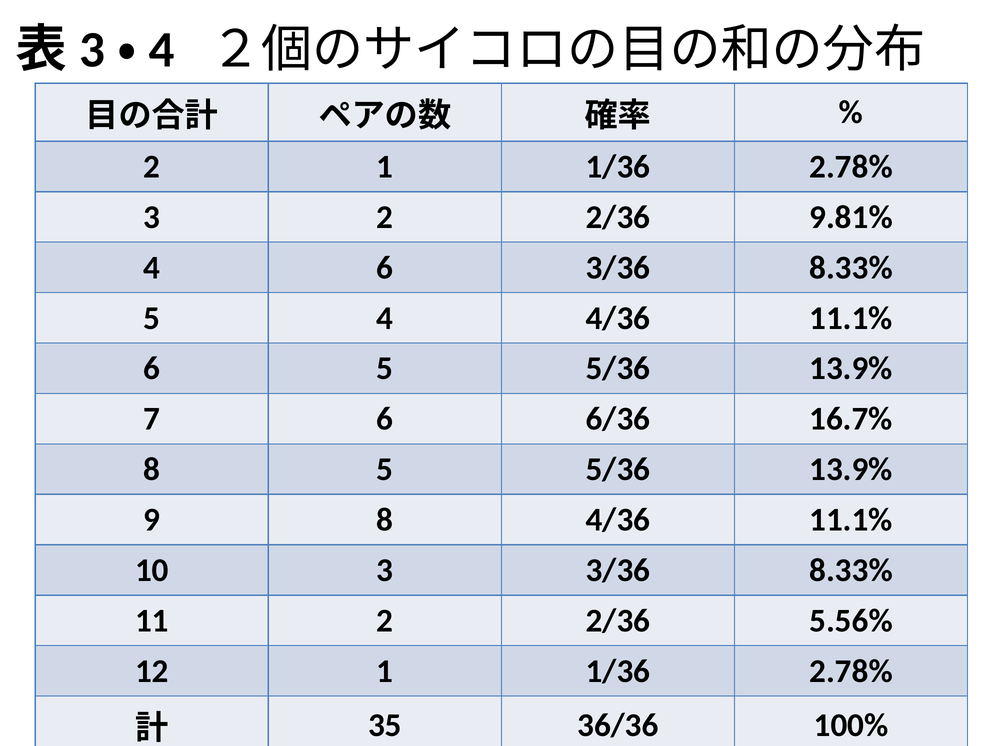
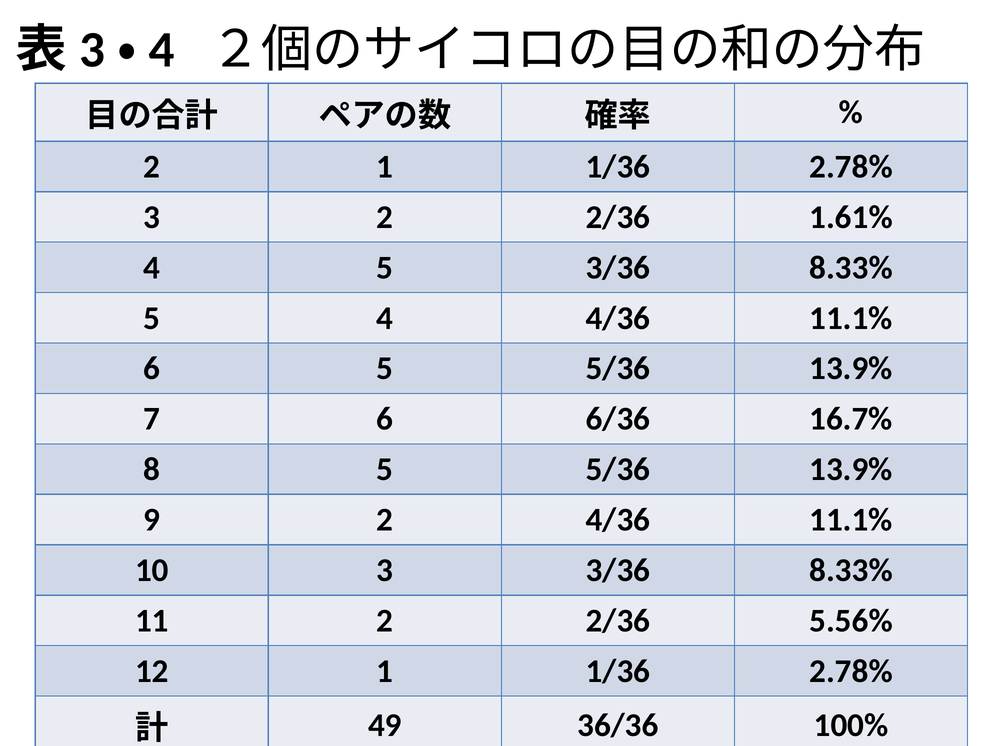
9.81%: 9.81% -> 1.61%
4 6: 6 -> 5
9 8: 8 -> 2
35: 35 -> 49
